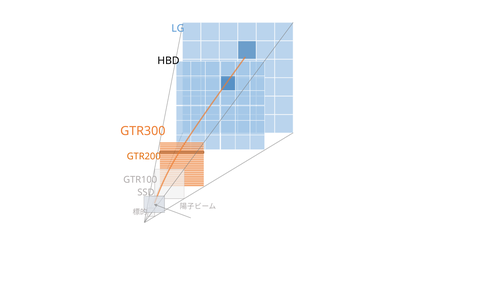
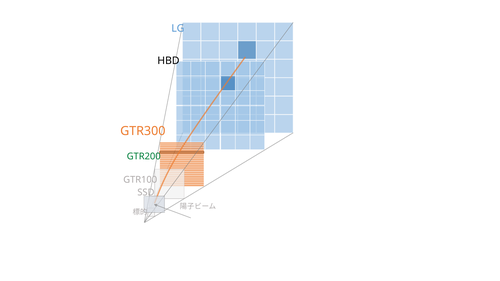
GTR200 colour: orange -> green
